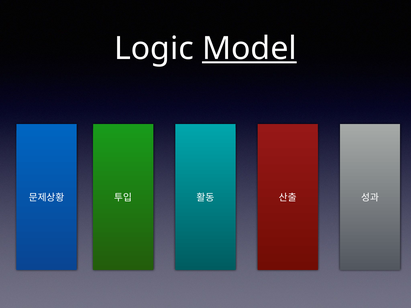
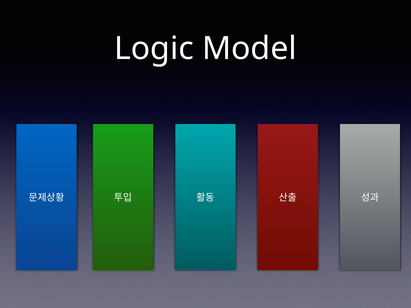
Model underline: present -> none
